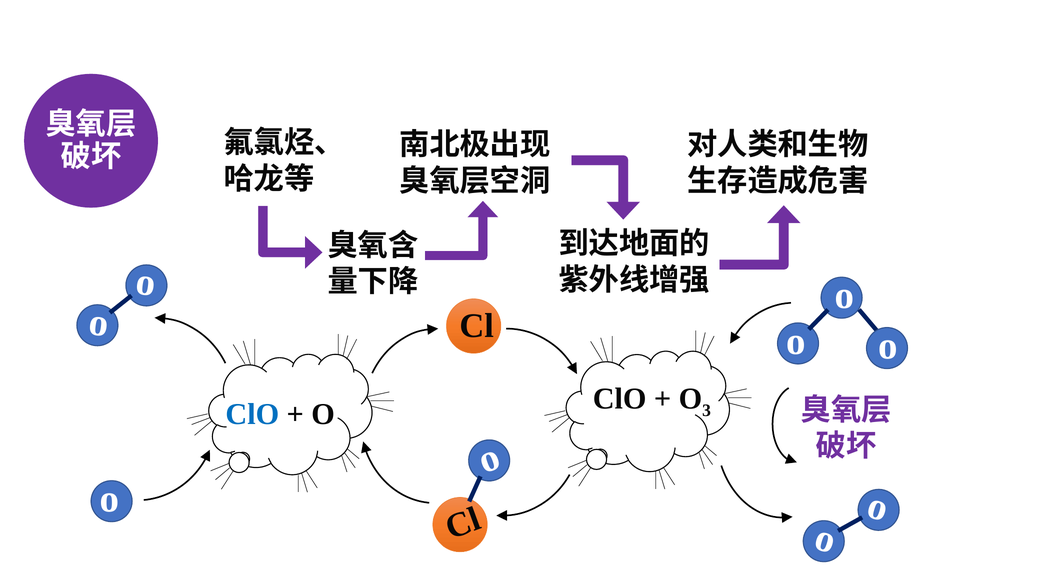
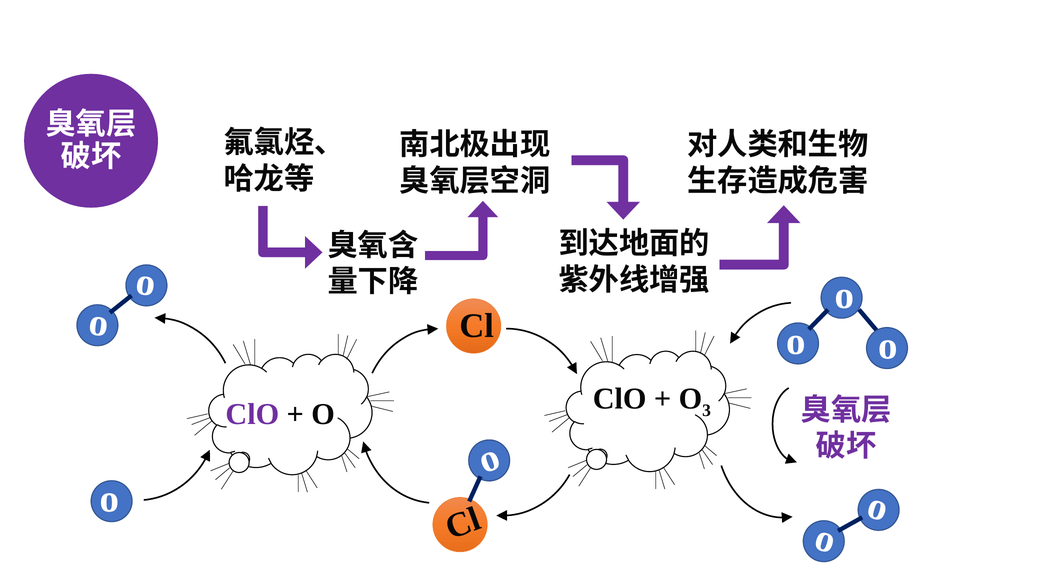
ClO at (252, 415) colour: blue -> purple
